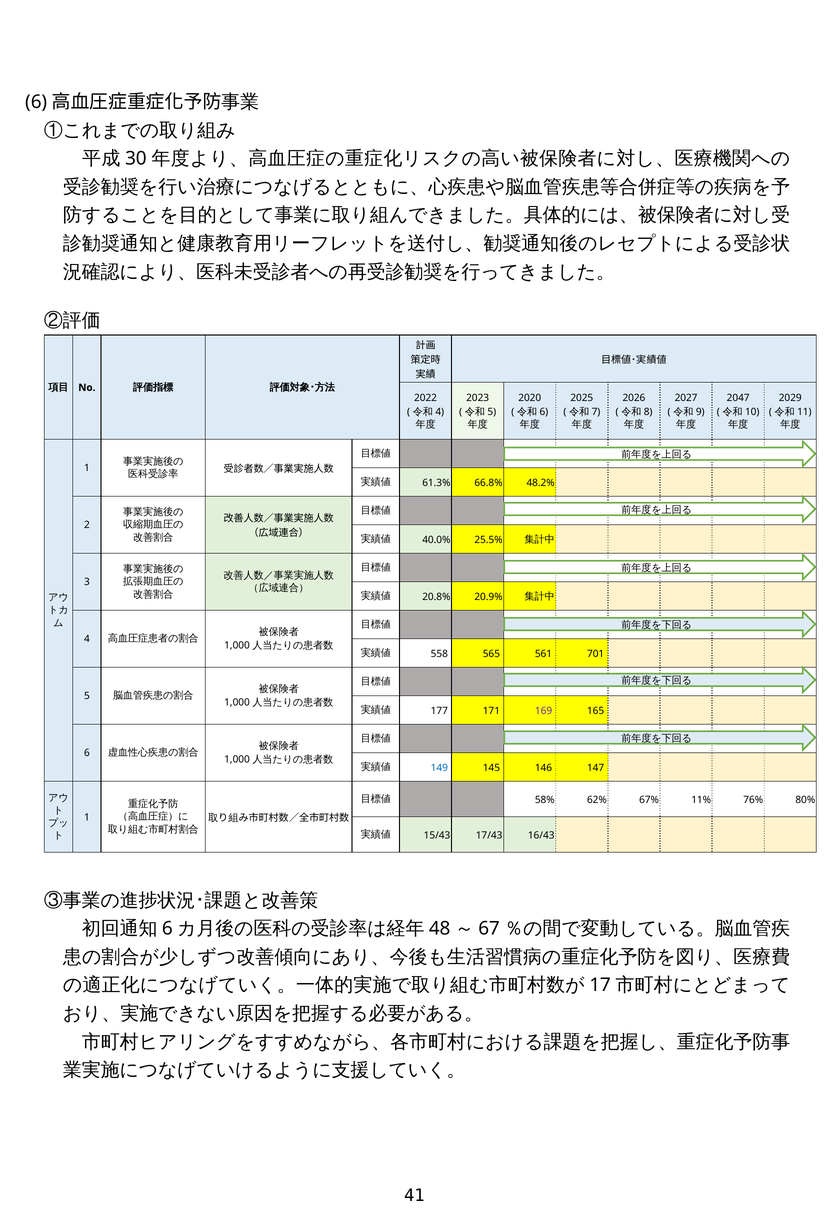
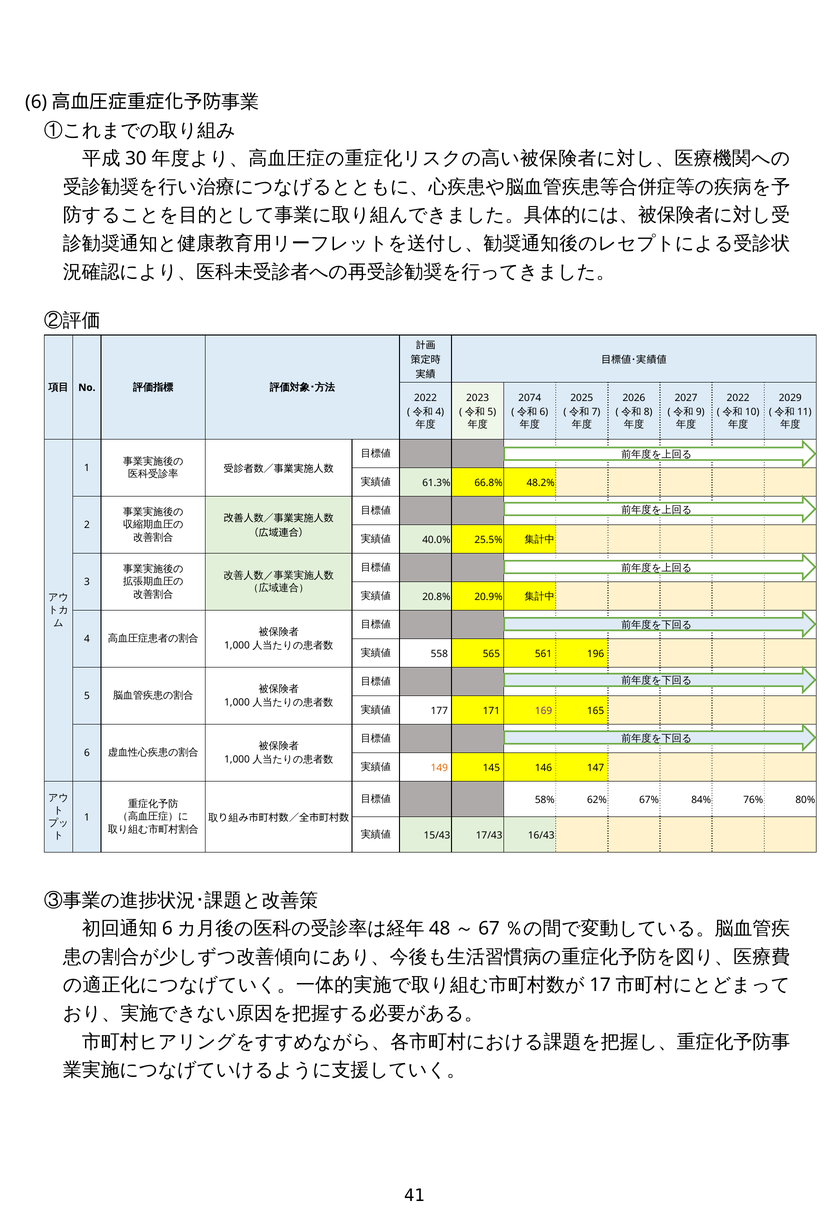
2020: 2020 -> 2074
2047 at (738, 398): 2047 -> 2022
701: 701 -> 196
149 colour: blue -> orange
11%: 11% -> 84%
